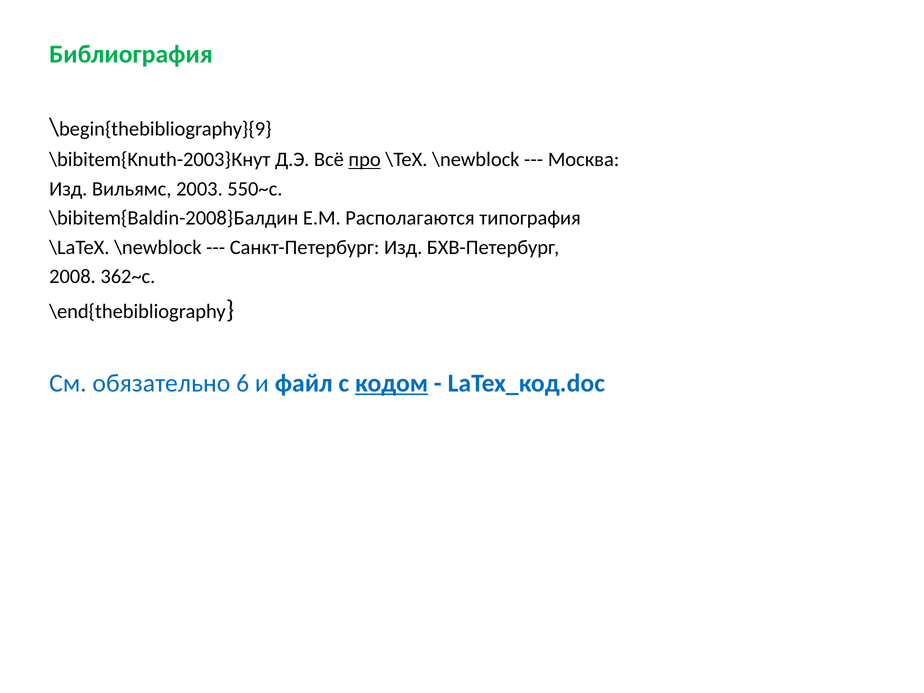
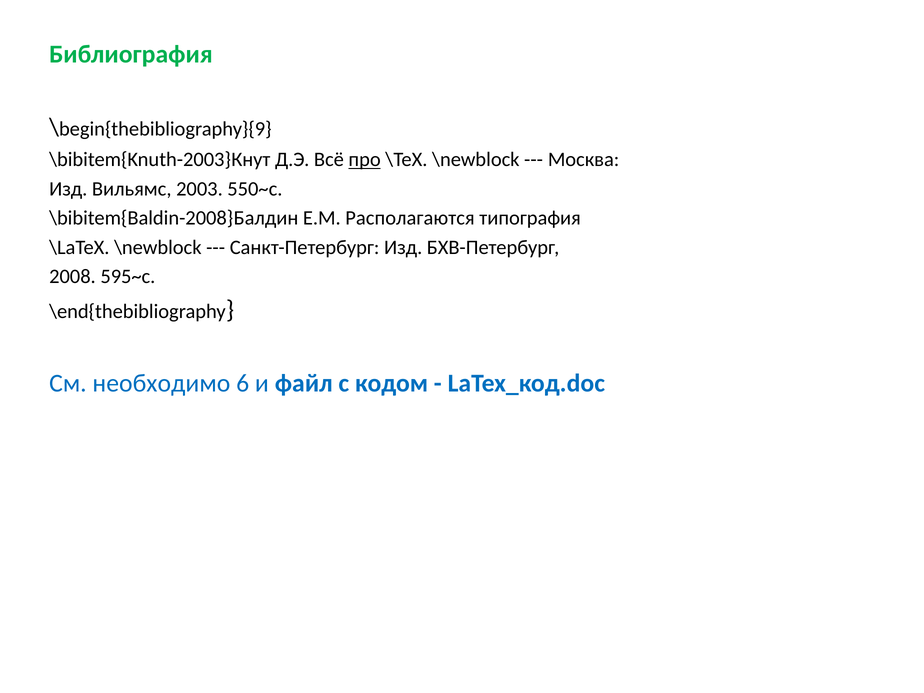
362~с: 362~с -> 595~с
обязательно: обязательно -> необходимо
кодом underline: present -> none
